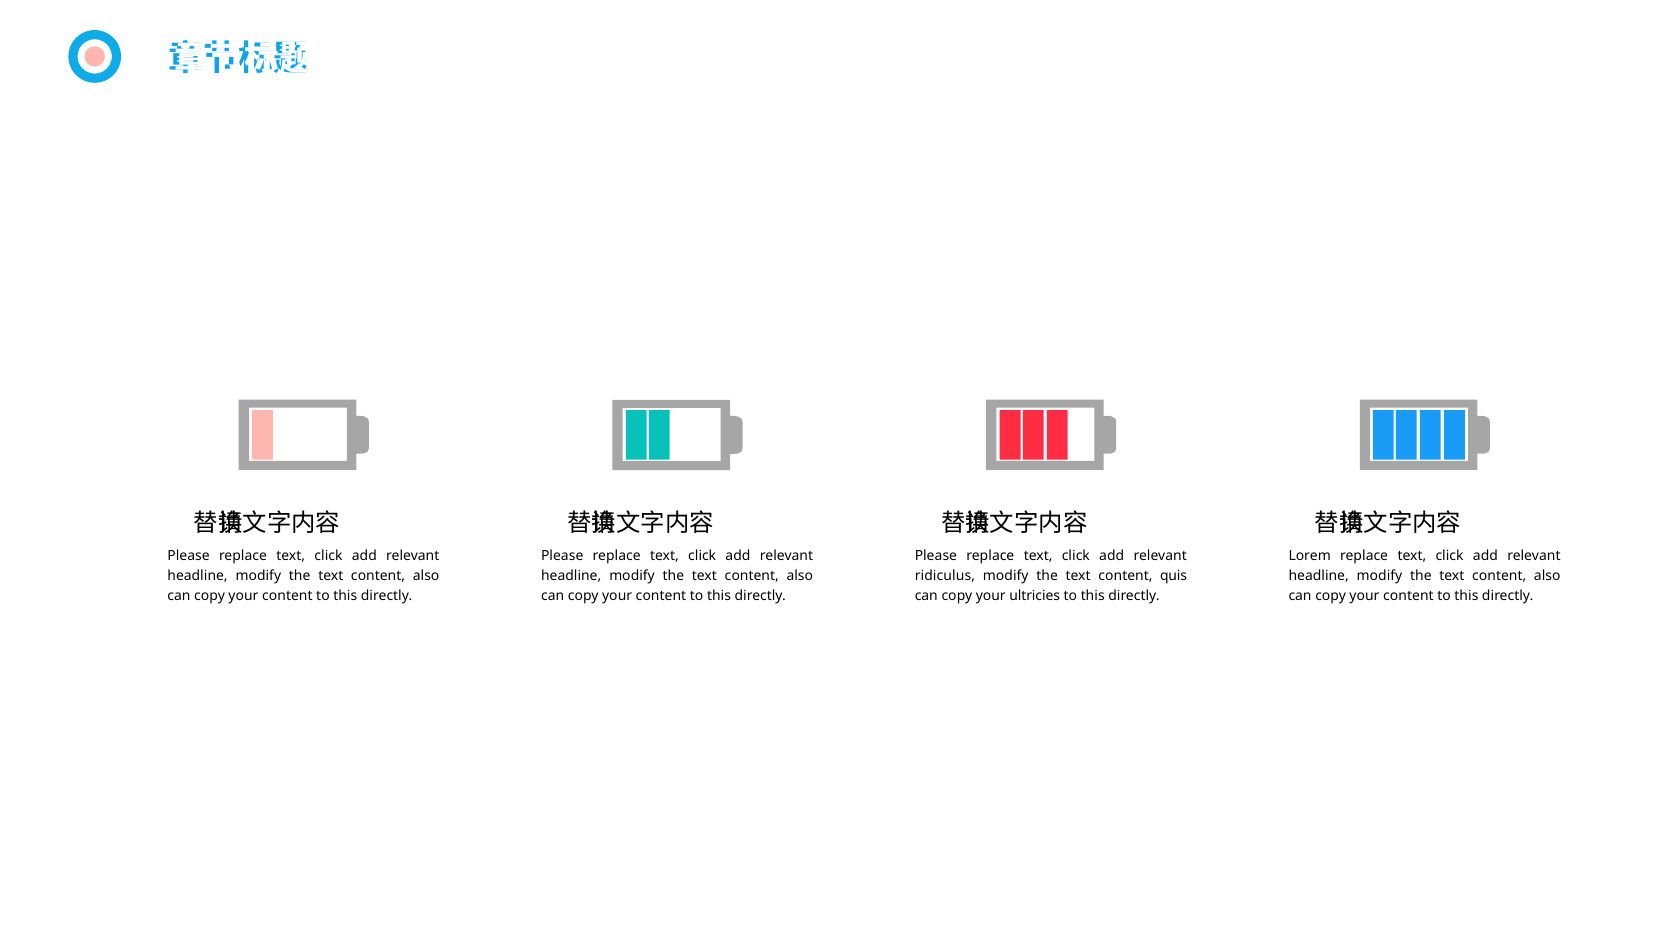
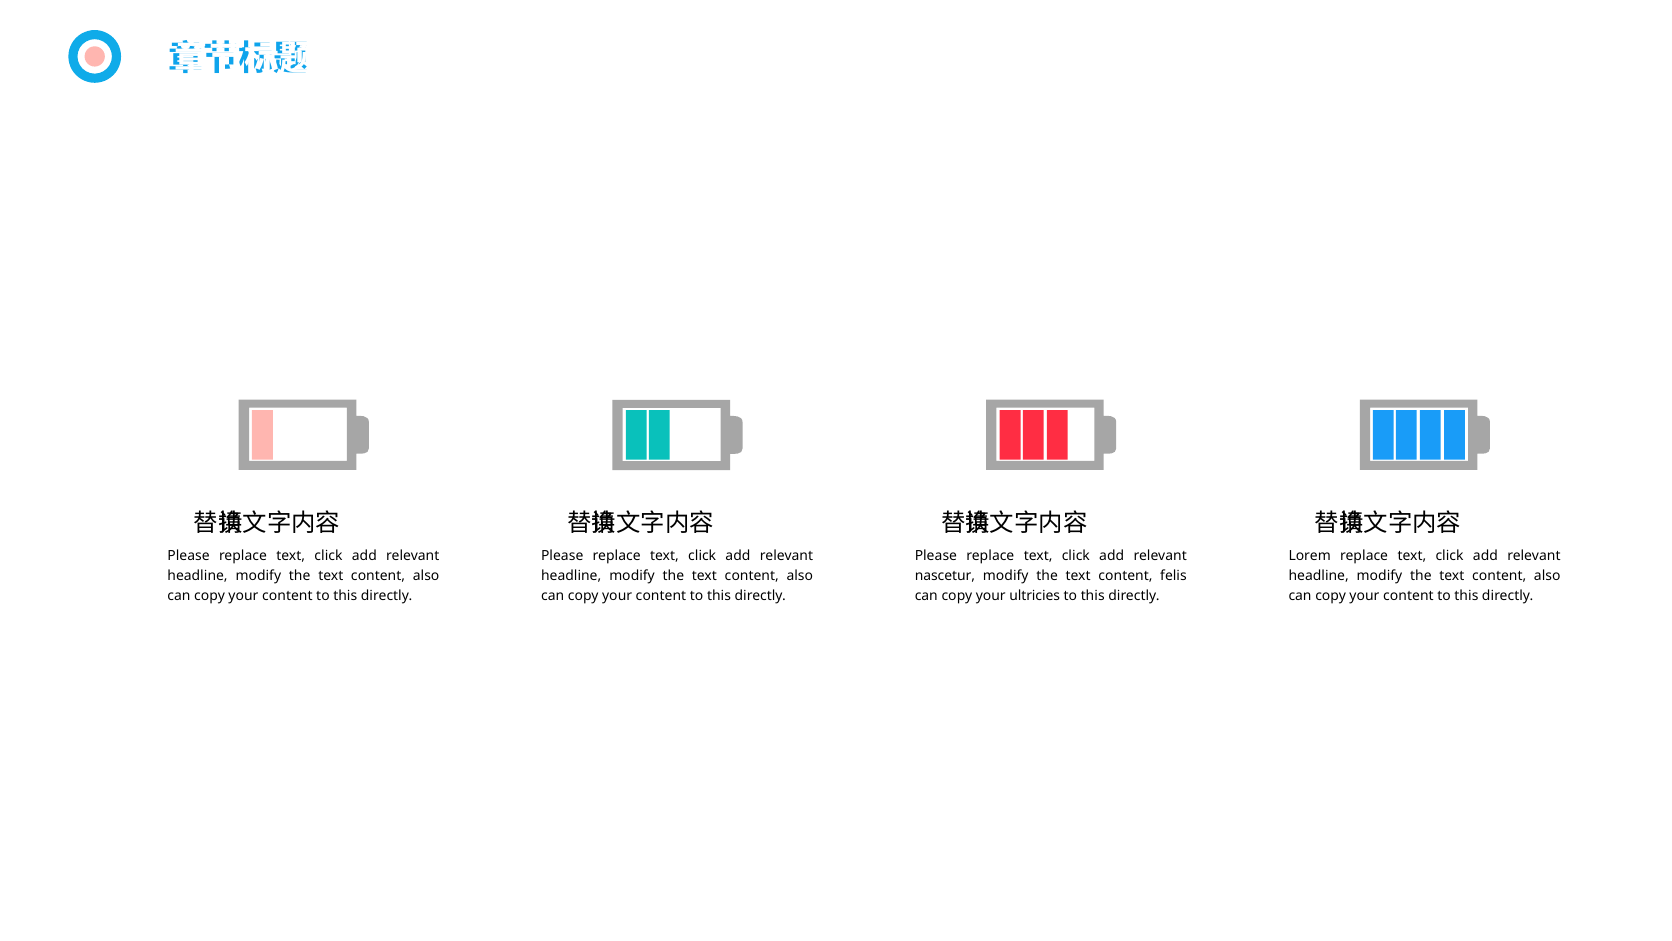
ridiculus: ridiculus -> nascetur
quis: quis -> felis
